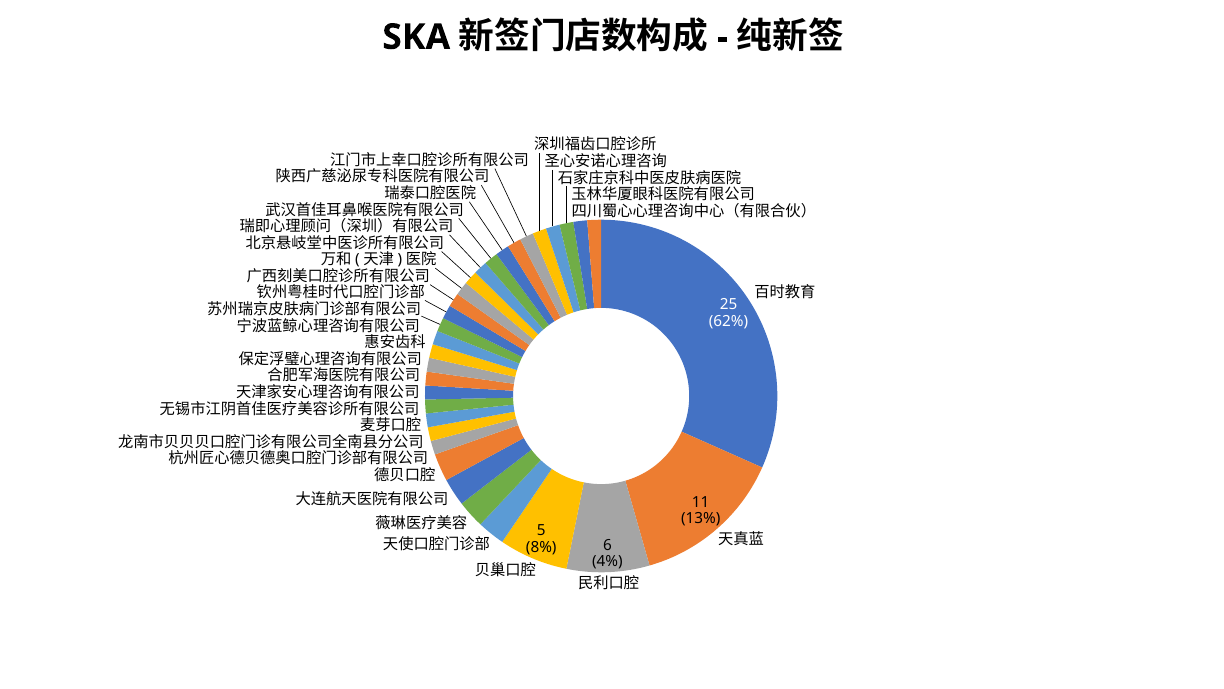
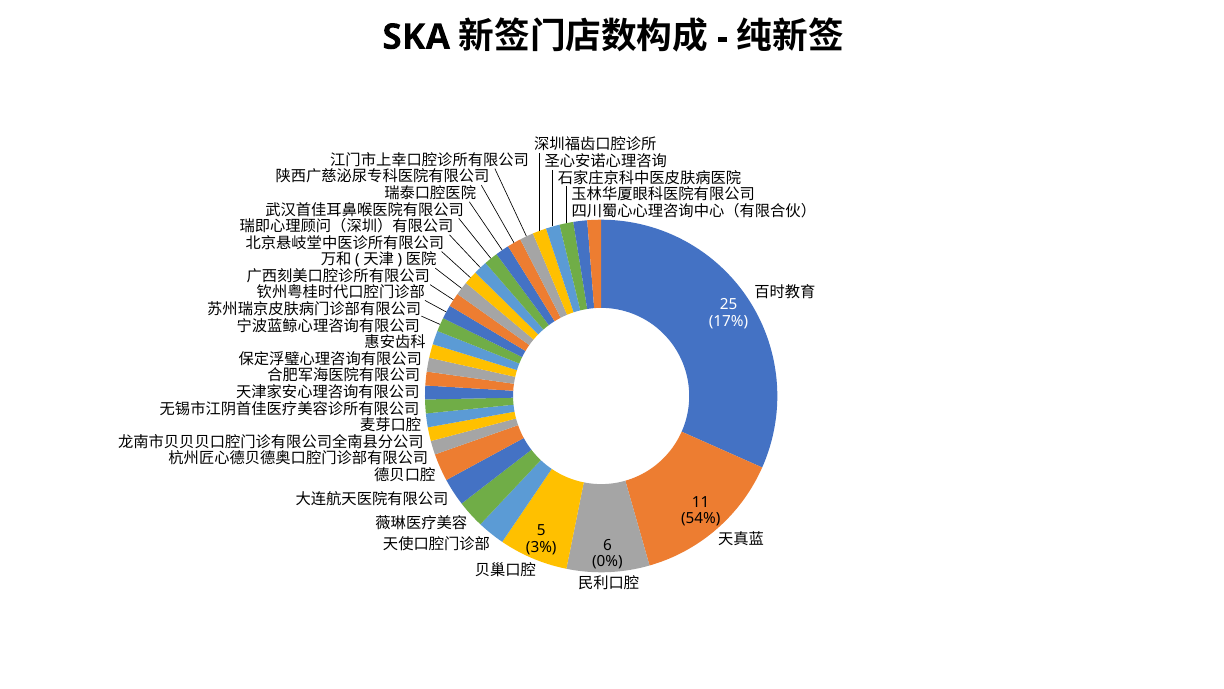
62%: 62% -> 17%
13%: 13% -> 54%
8%: 8% -> 3%
4%: 4% -> 0%
